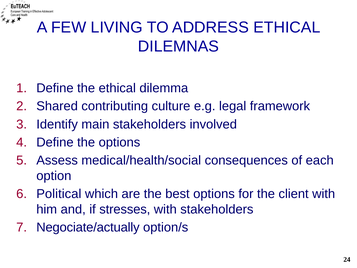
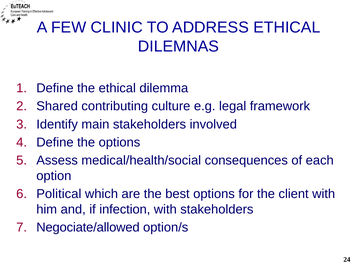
LIVING: LIVING -> CLINIC
stresses: stresses -> infection
Negociate/actually: Negociate/actually -> Negociate/allowed
